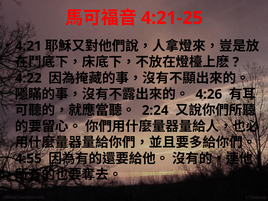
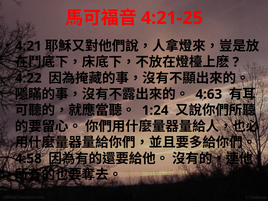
4:26: 4:26 -> 4:63
2:24: 2:24 -> 1:24
4:55: 4:55 -> 4:58
